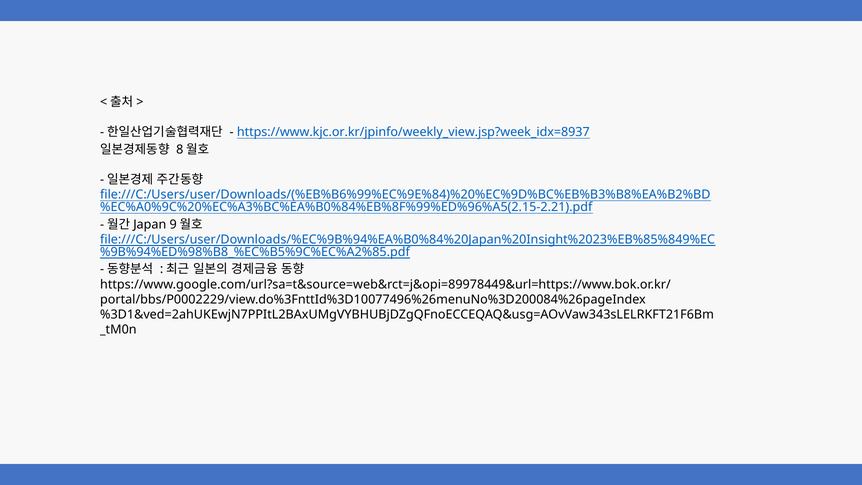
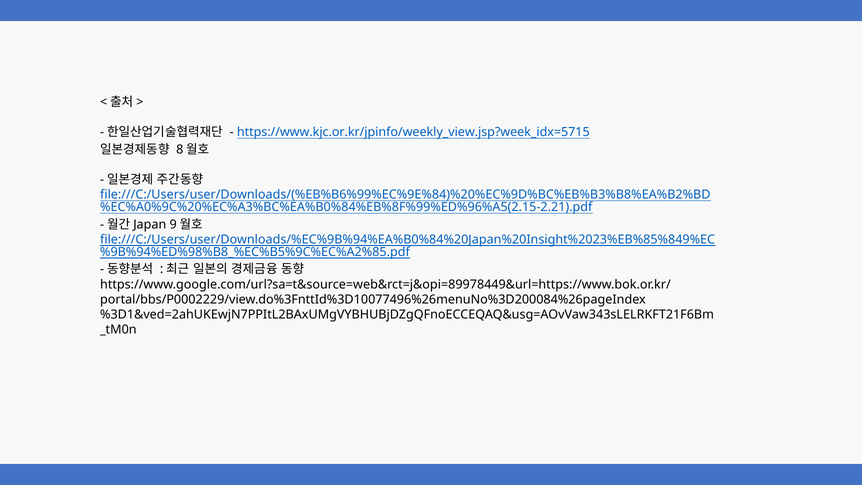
https://www.kjc.or.kr/jpinfo/weekly_view.jsp?week_idx=8937: https://www.kjc.or.kr/jpinfo/weekly_view.jsp?week_idx=8937 -> https://www.kjc.or.kr/jpinfo/weekly_view.jsp?week_idx=5715
